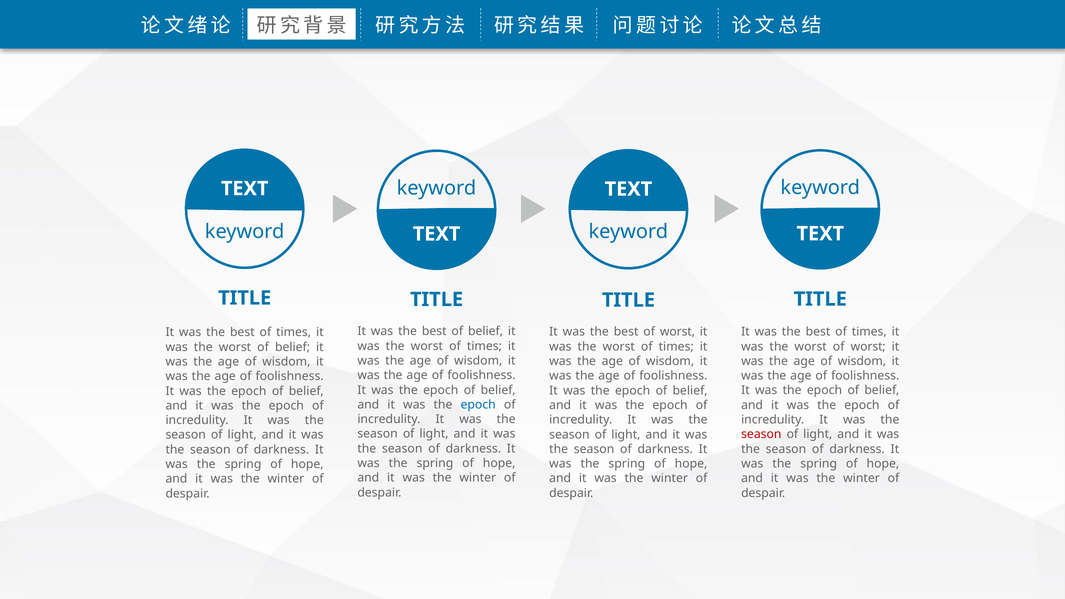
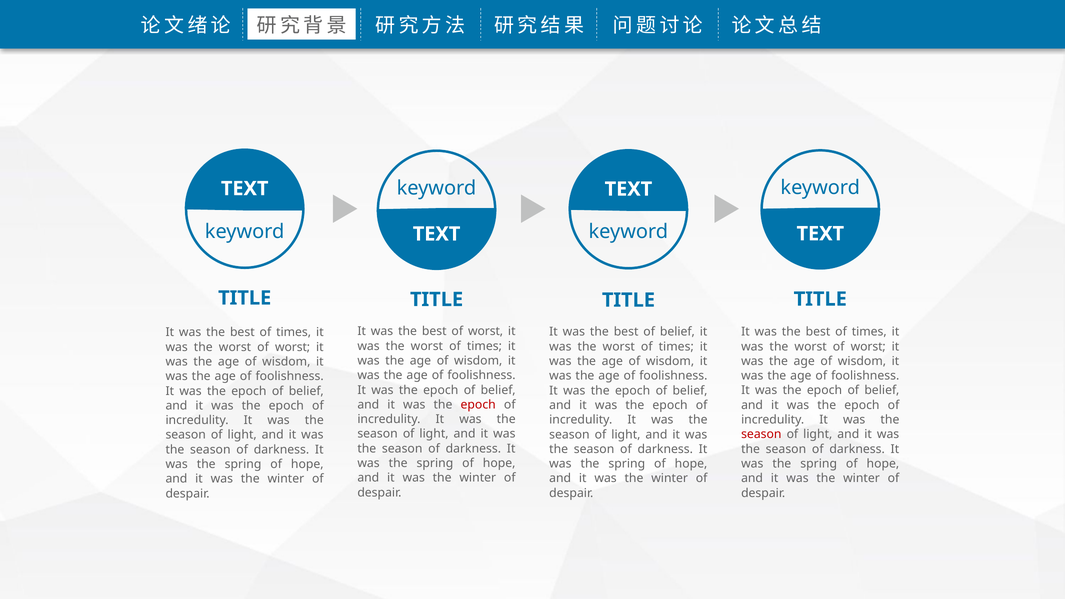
best of belief: belief -> worst
best of worst: worst -> belief
belief at (293, 347): belief -> worst
epoch at (478, 405) colour: blue -> red
